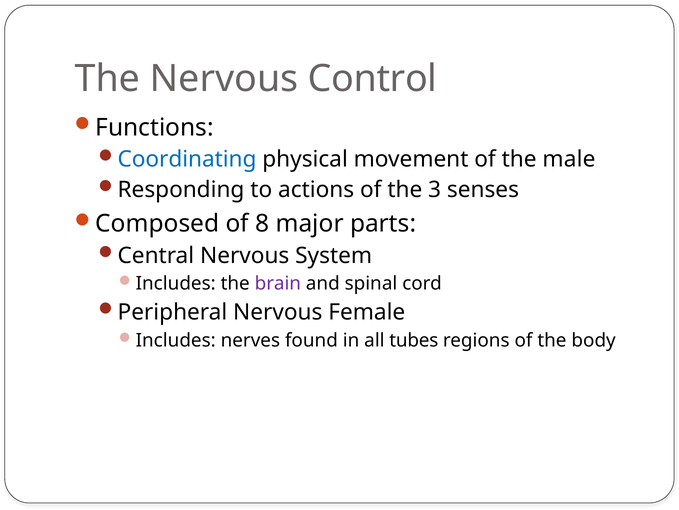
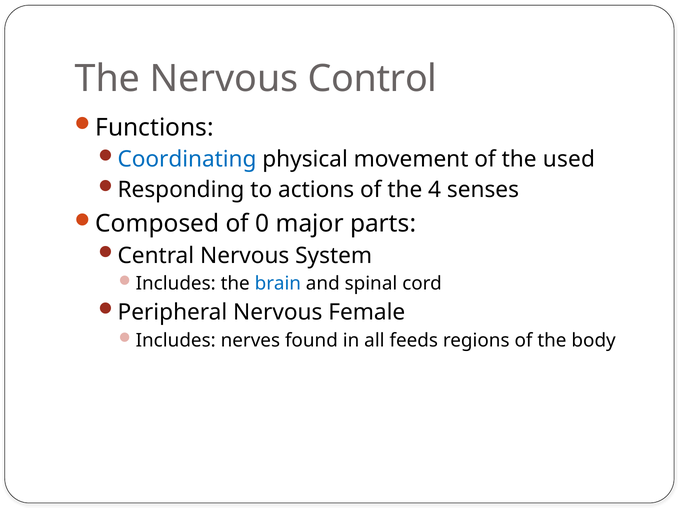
male: male -> used
3: 3 -> 4
8: 8 -> 0
brain colour: purple -> blue
tubes: tubes -> feeds
